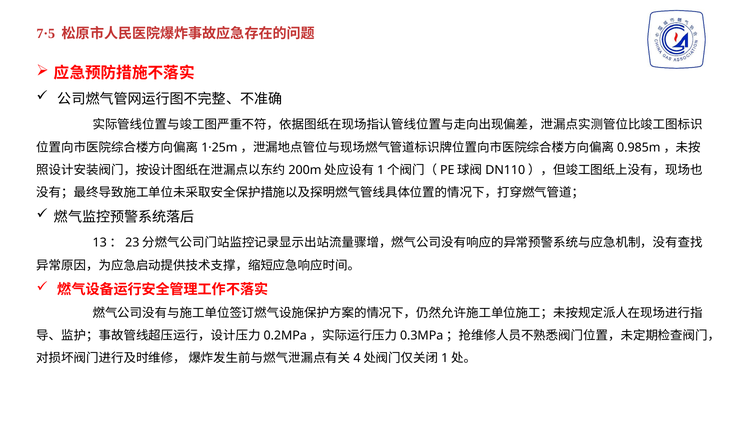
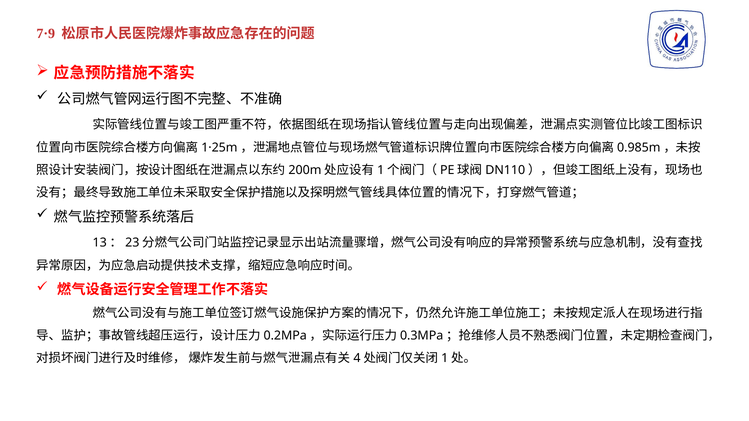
7·5: 7·5 -> 7·9
